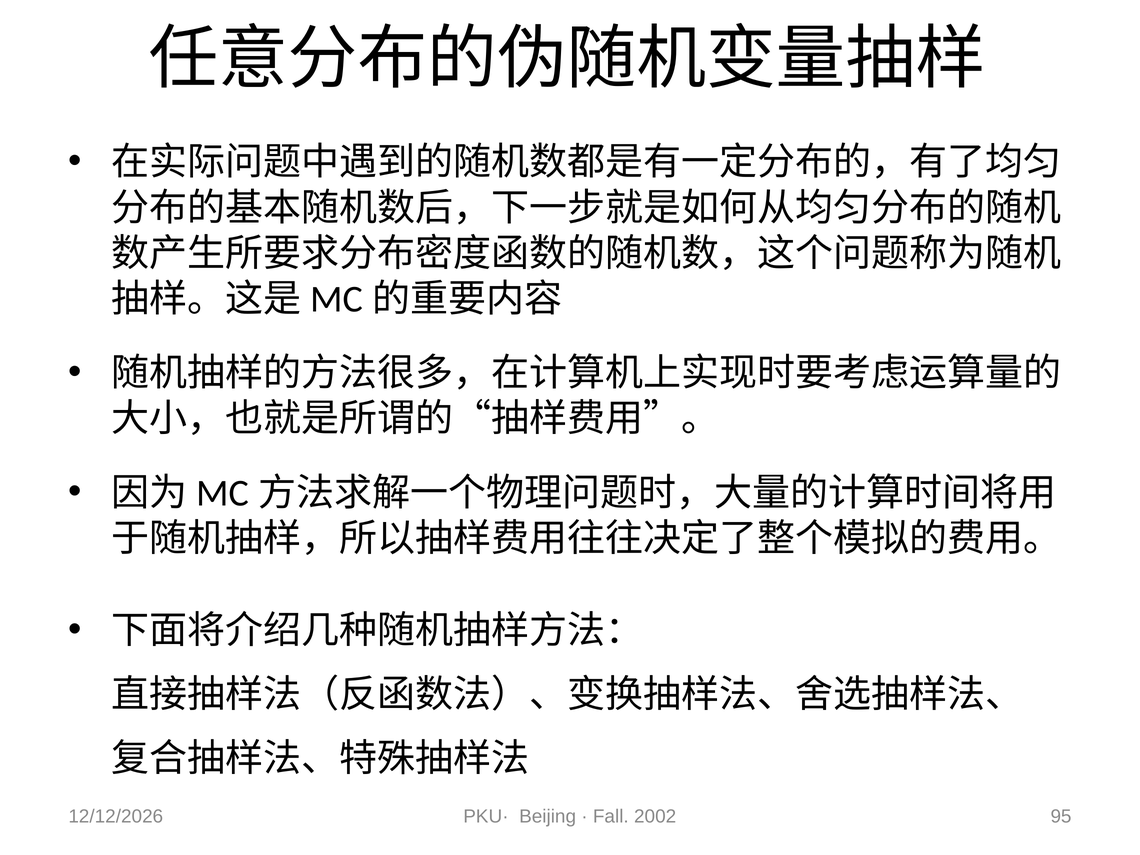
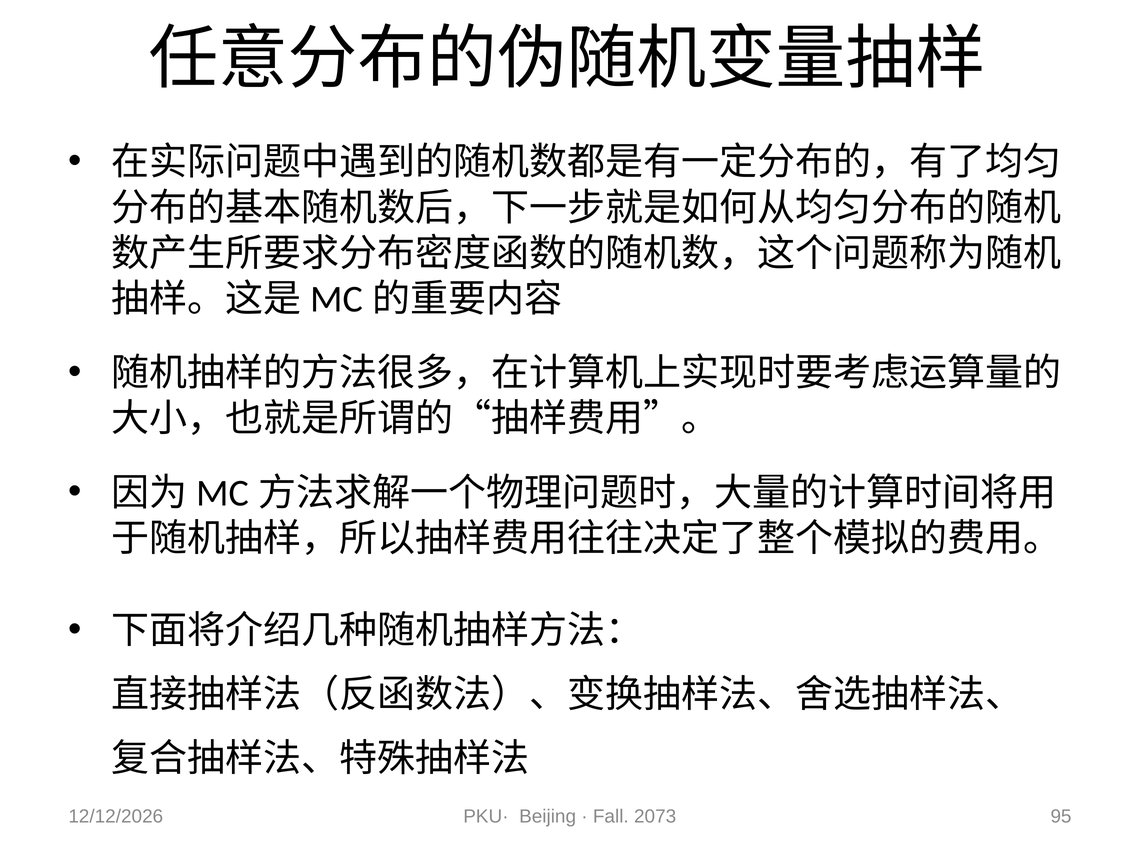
2002: 2002 -> 2073
